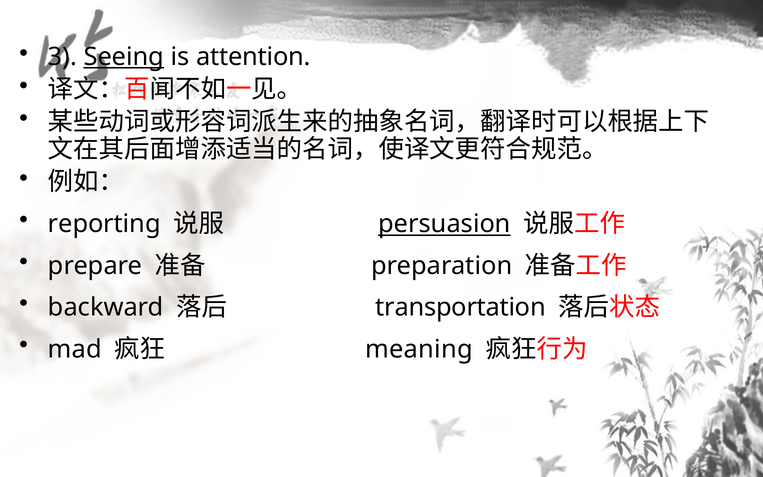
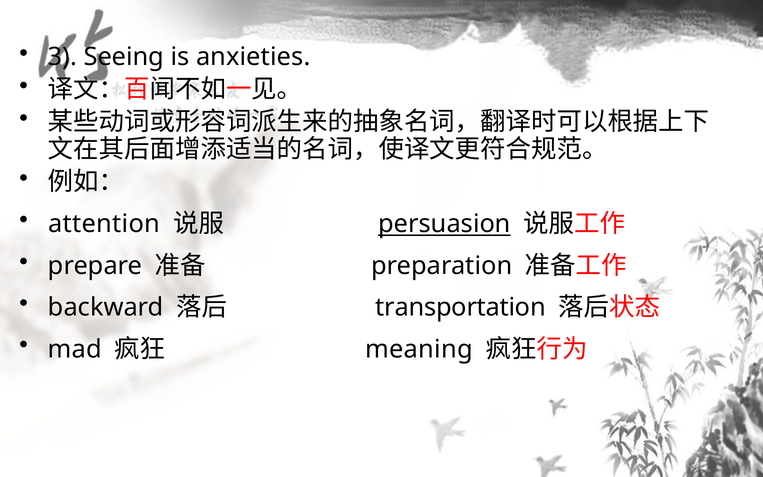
Seeing underline: present -> none
attention: attention -> anxieties
reporting: reporting -> attention
